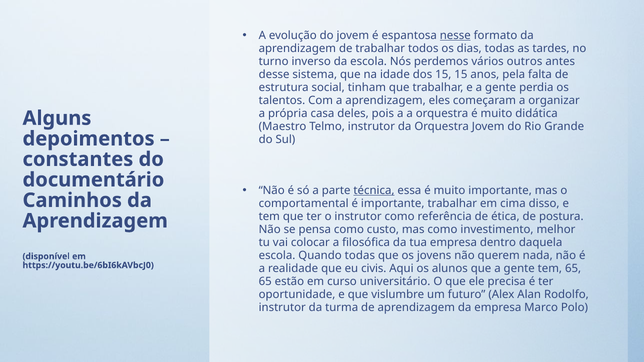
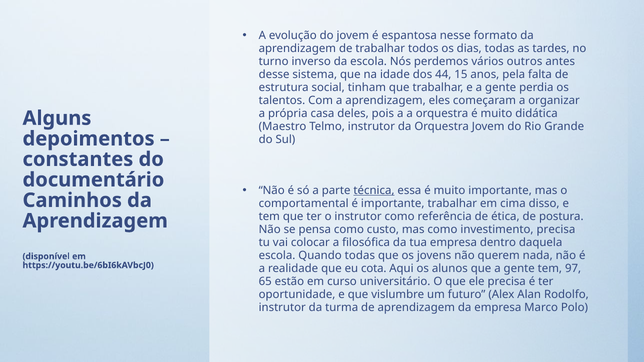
nesse underline: present -> none
dos 15: 15 -> 44
investimento melhor: melhor -> precisa
civis: civis -> cota
tem 65: 65 -> 97
